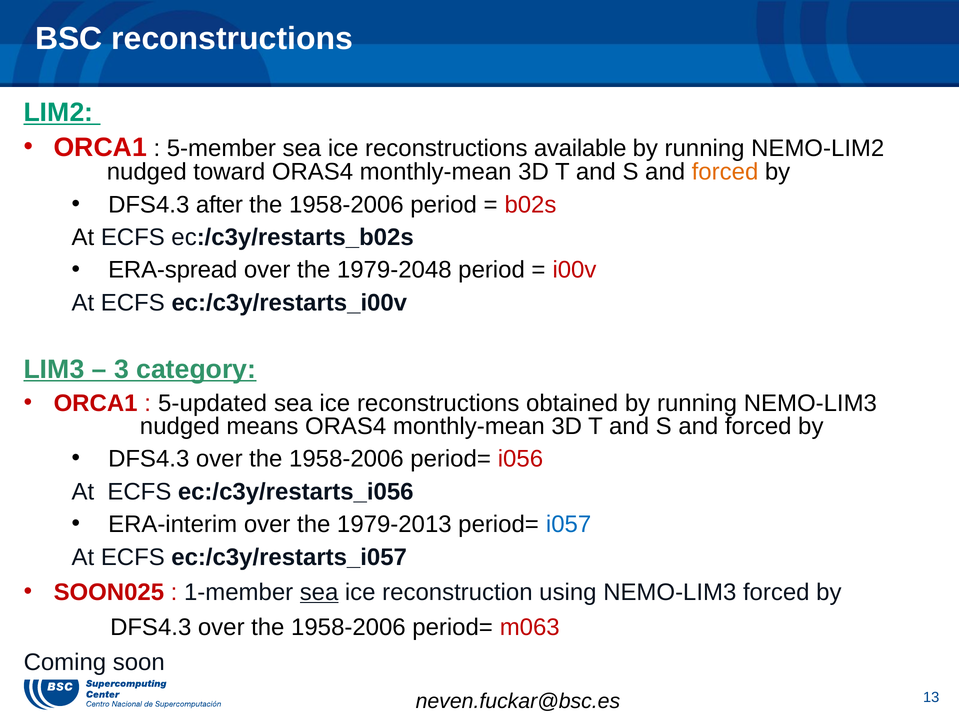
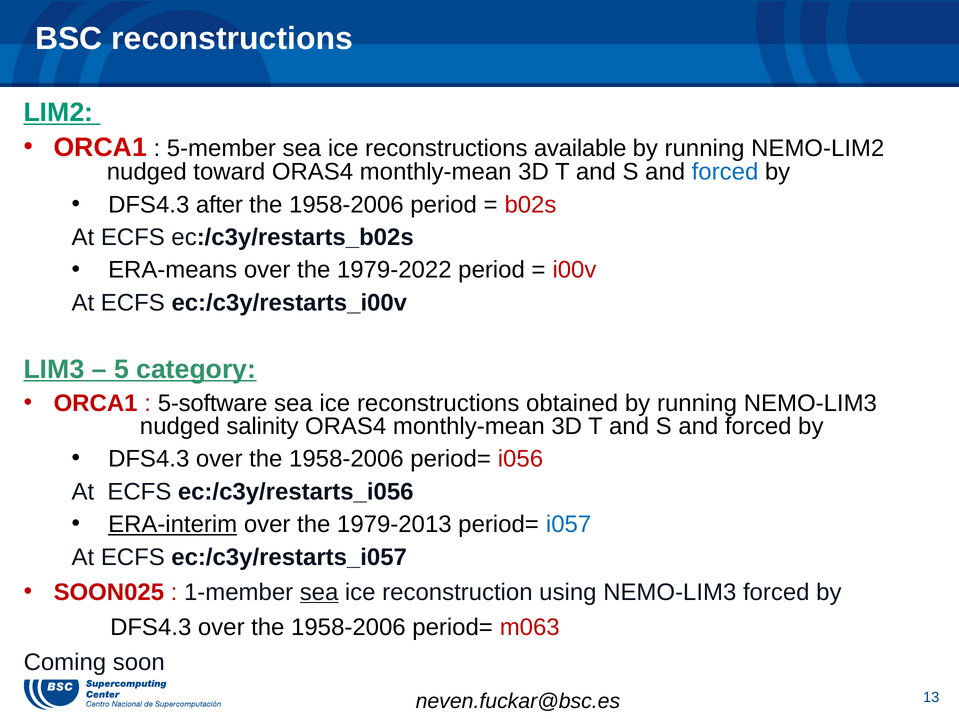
forced at (725, 172) colour: orange -> blue
ERA-spread: ERA-spread -> ERA-means
1979-2048: 1979-2048 -> 1979-2022
3: 3 -> 5
5-updated: 5-updated -> 5-software
means: means -> salinity
ERA-interim underline: none -> present
